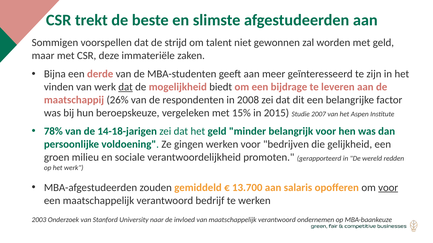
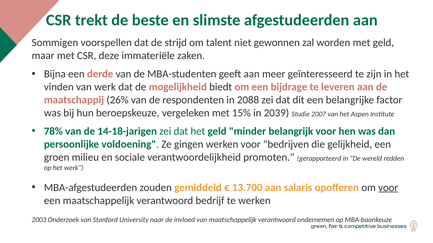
dat at (126, 87) underline: present -> none
2008: 2008 -> 2088
2015: 2015 -> 2039
